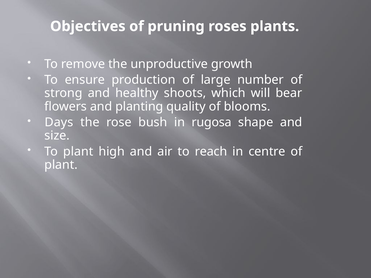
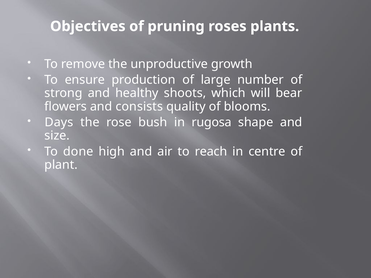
planting: planting -> consists
To plant: plant -> done
